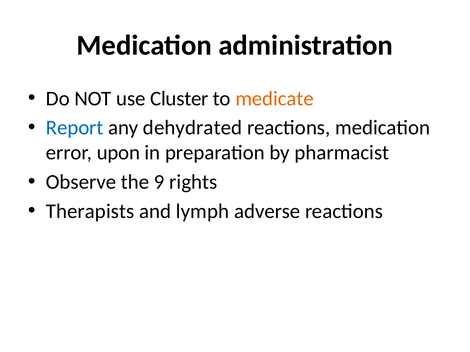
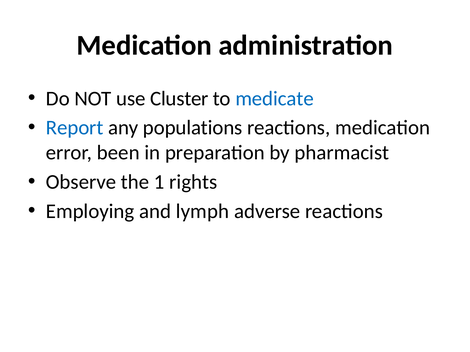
medicate colour: orange -> blue
dehydrated: dehydrated -> populations
upon: upon -> been
9: 9 -> 1
Therapists: Therapists -> Employing
